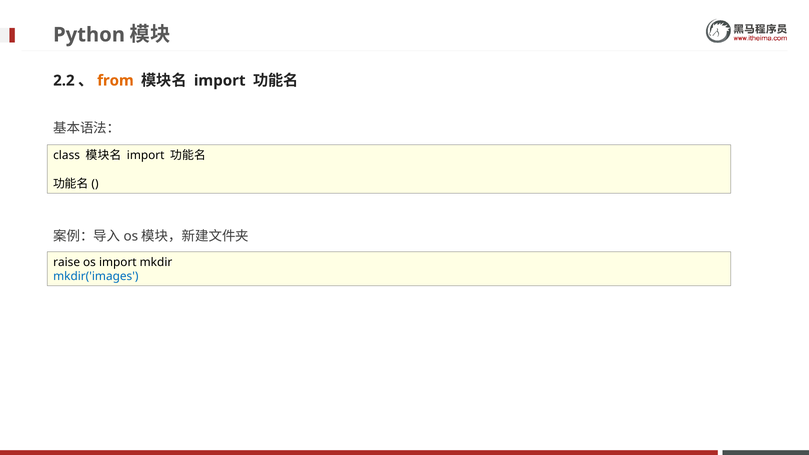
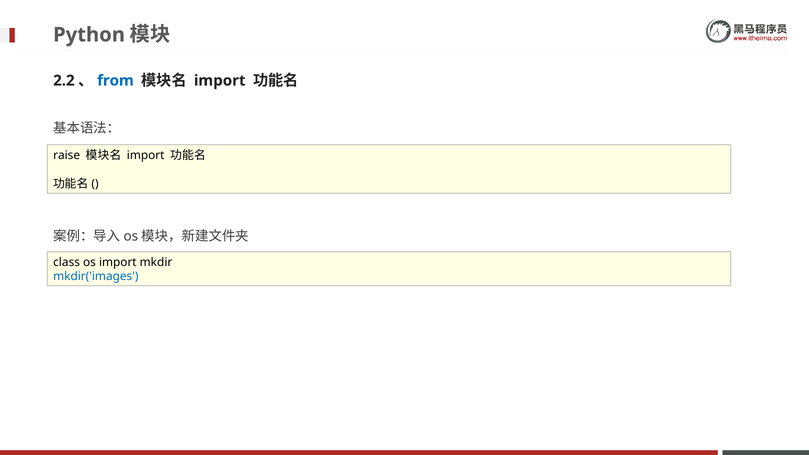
from colour: orange -> blue
class: class -> raise
raise: raise -> class
